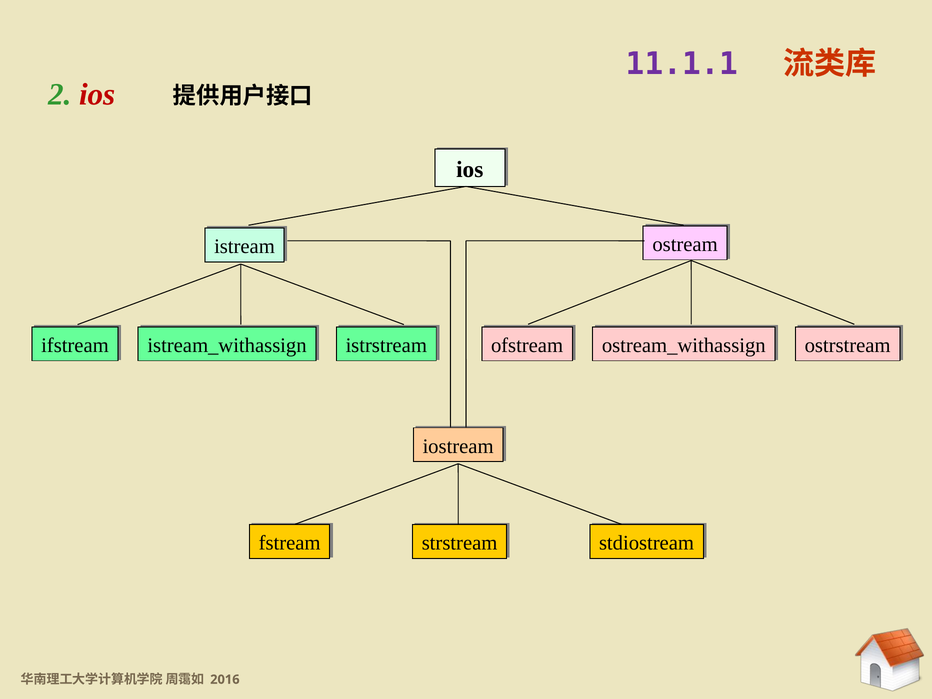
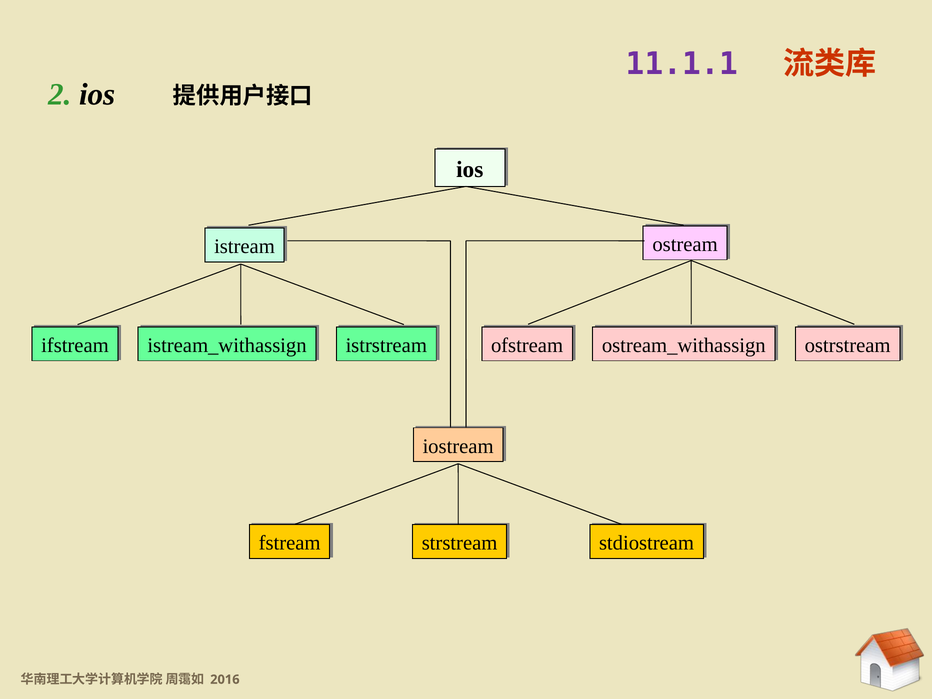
ios at (97, 94) colour: red -> black
